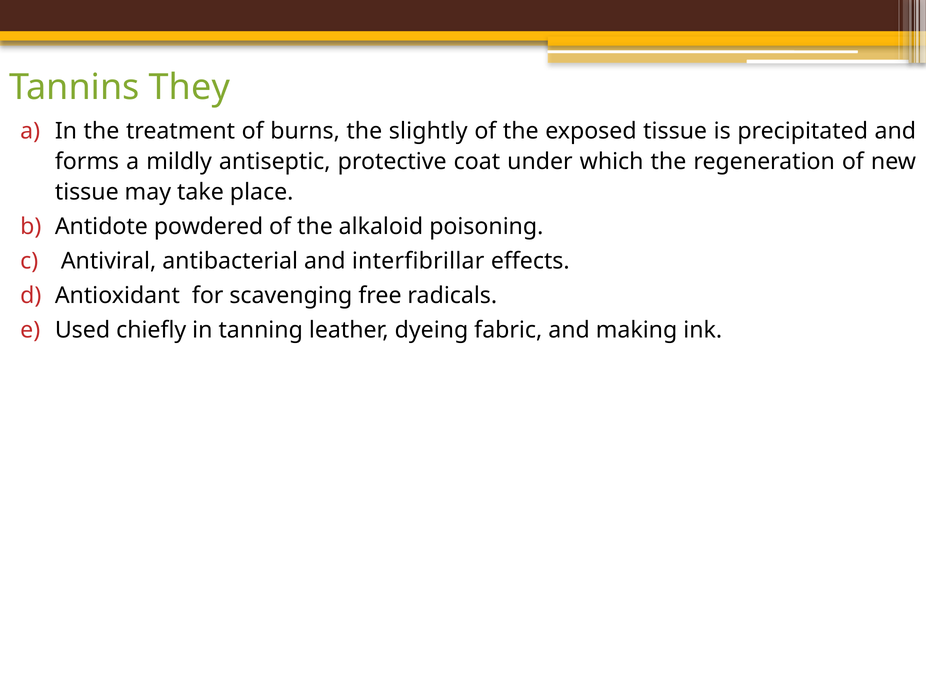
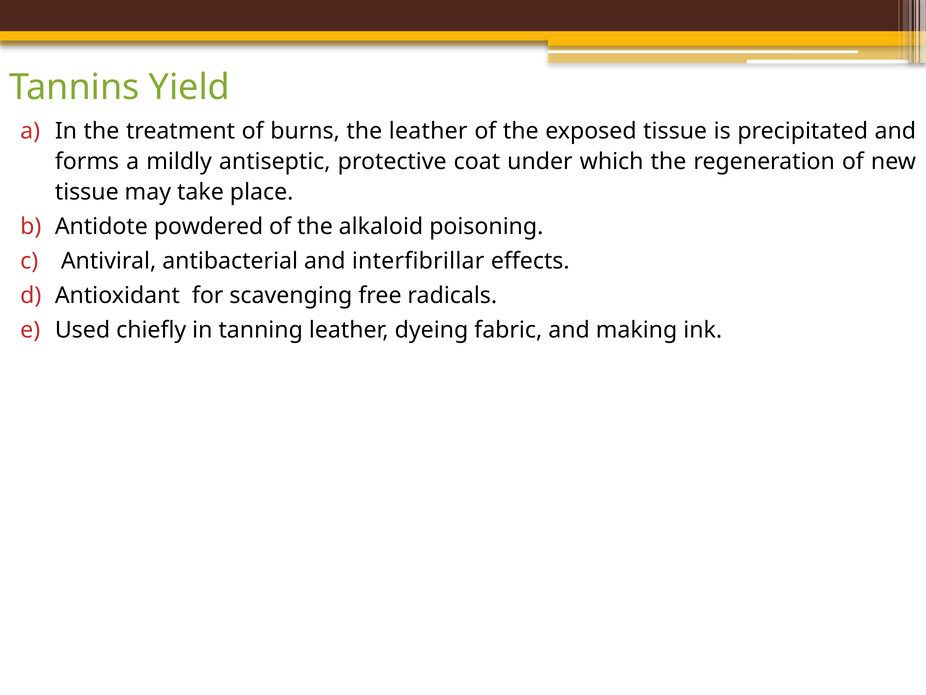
They: They -> Yield
the slightly: slightly -> leather
